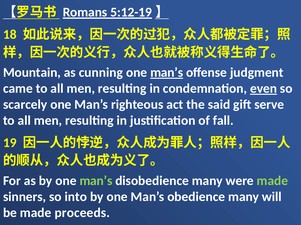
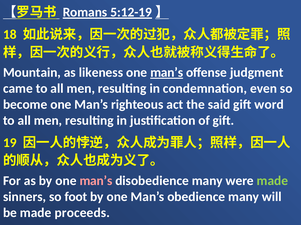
cunning: cunning -> likeness
even underline: present -> none
scarcely: scarcely -> become
serve: serve -> word
of fall: fall -> gift
man’s at (96, 181) colour: light green -> pink
into: into -> foot
